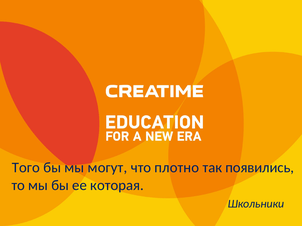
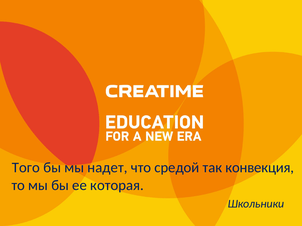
могут: могут -> надет
плотно: плотно -> средой
появились: появились -> конвекция
